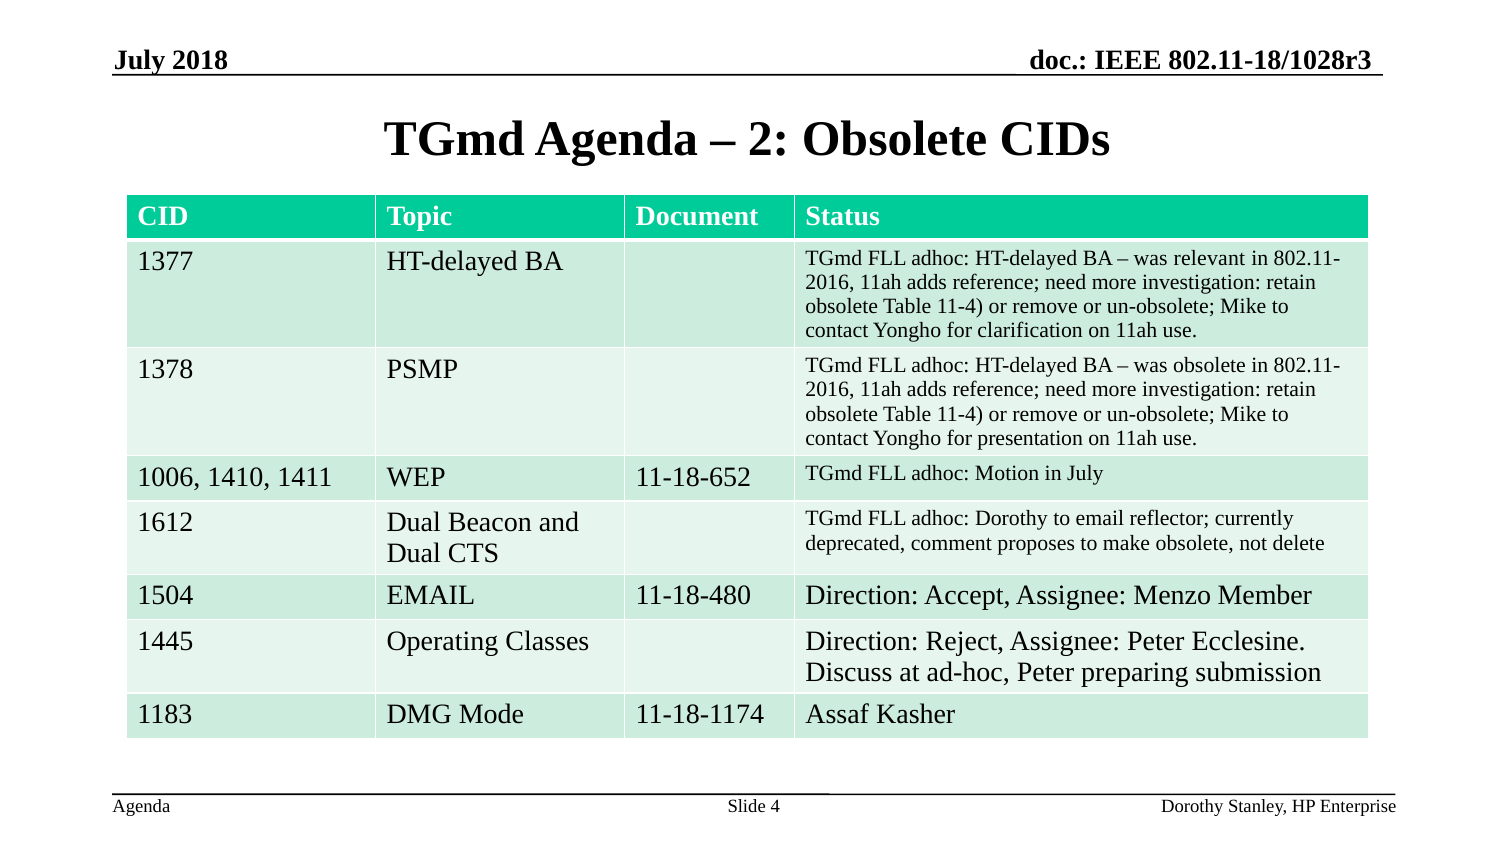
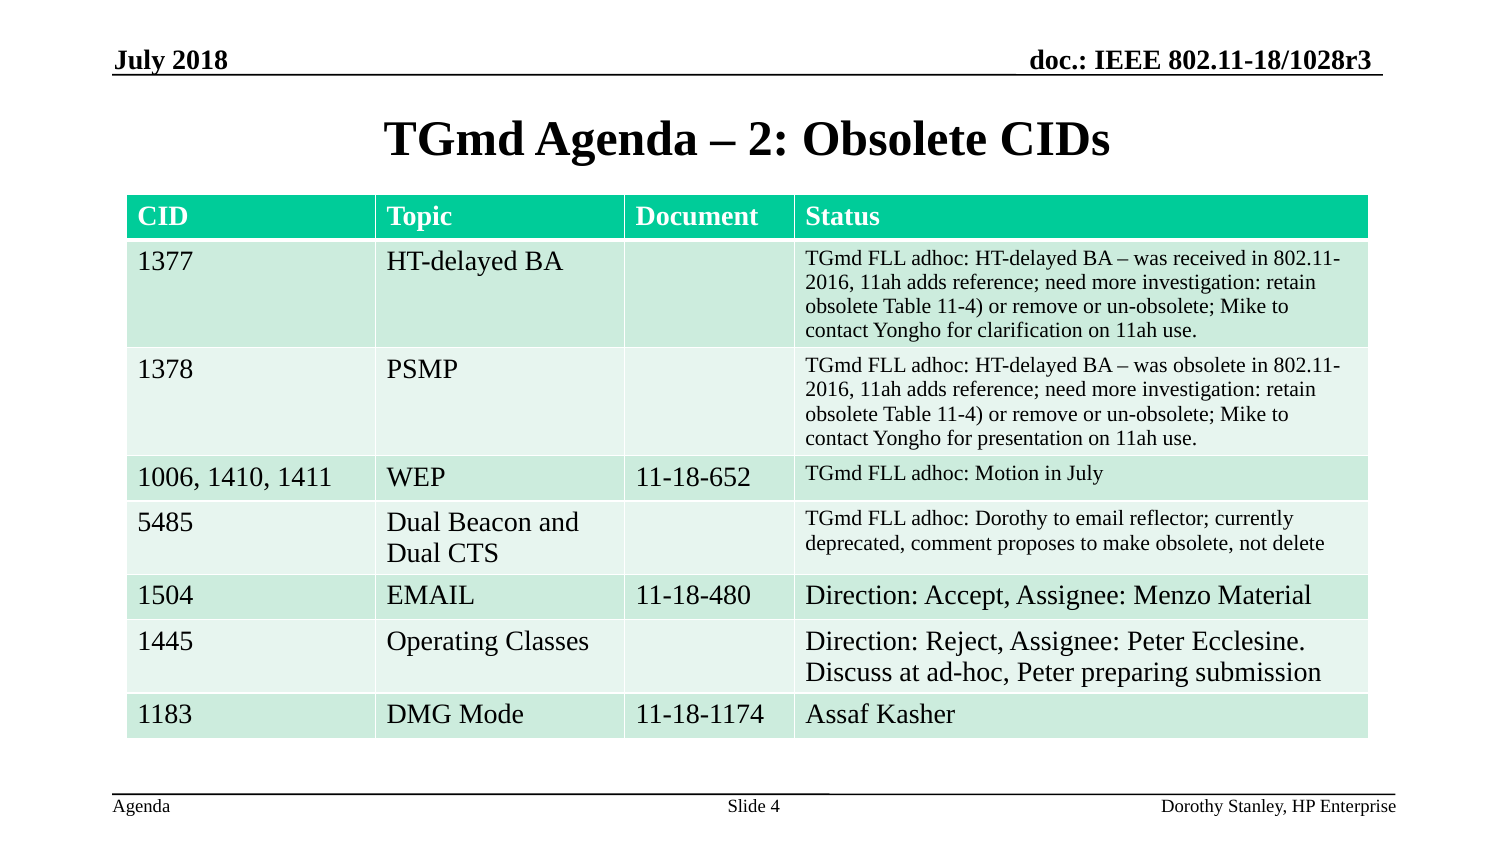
relevant: relevant -> received
1612: 1612 -> 5485
Member: Member -> Material
